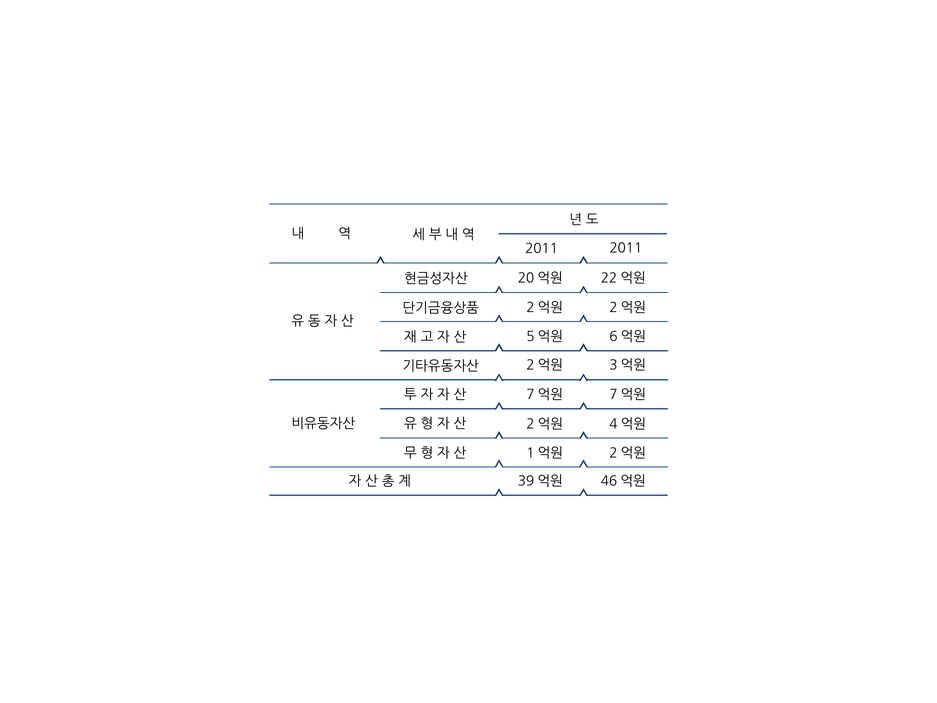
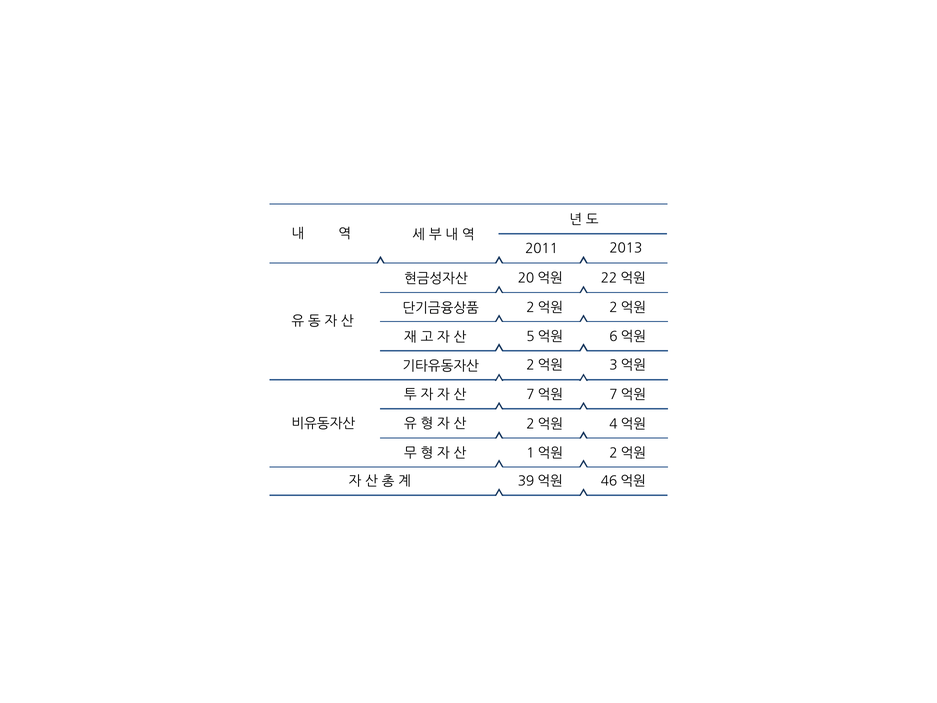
2011 2011: 2011 -> 2013
